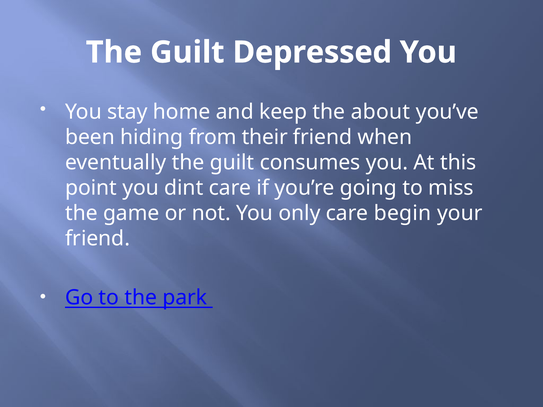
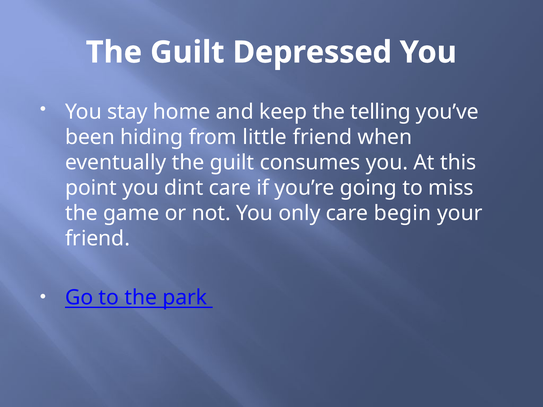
about: about -> telling
their: their -> little
